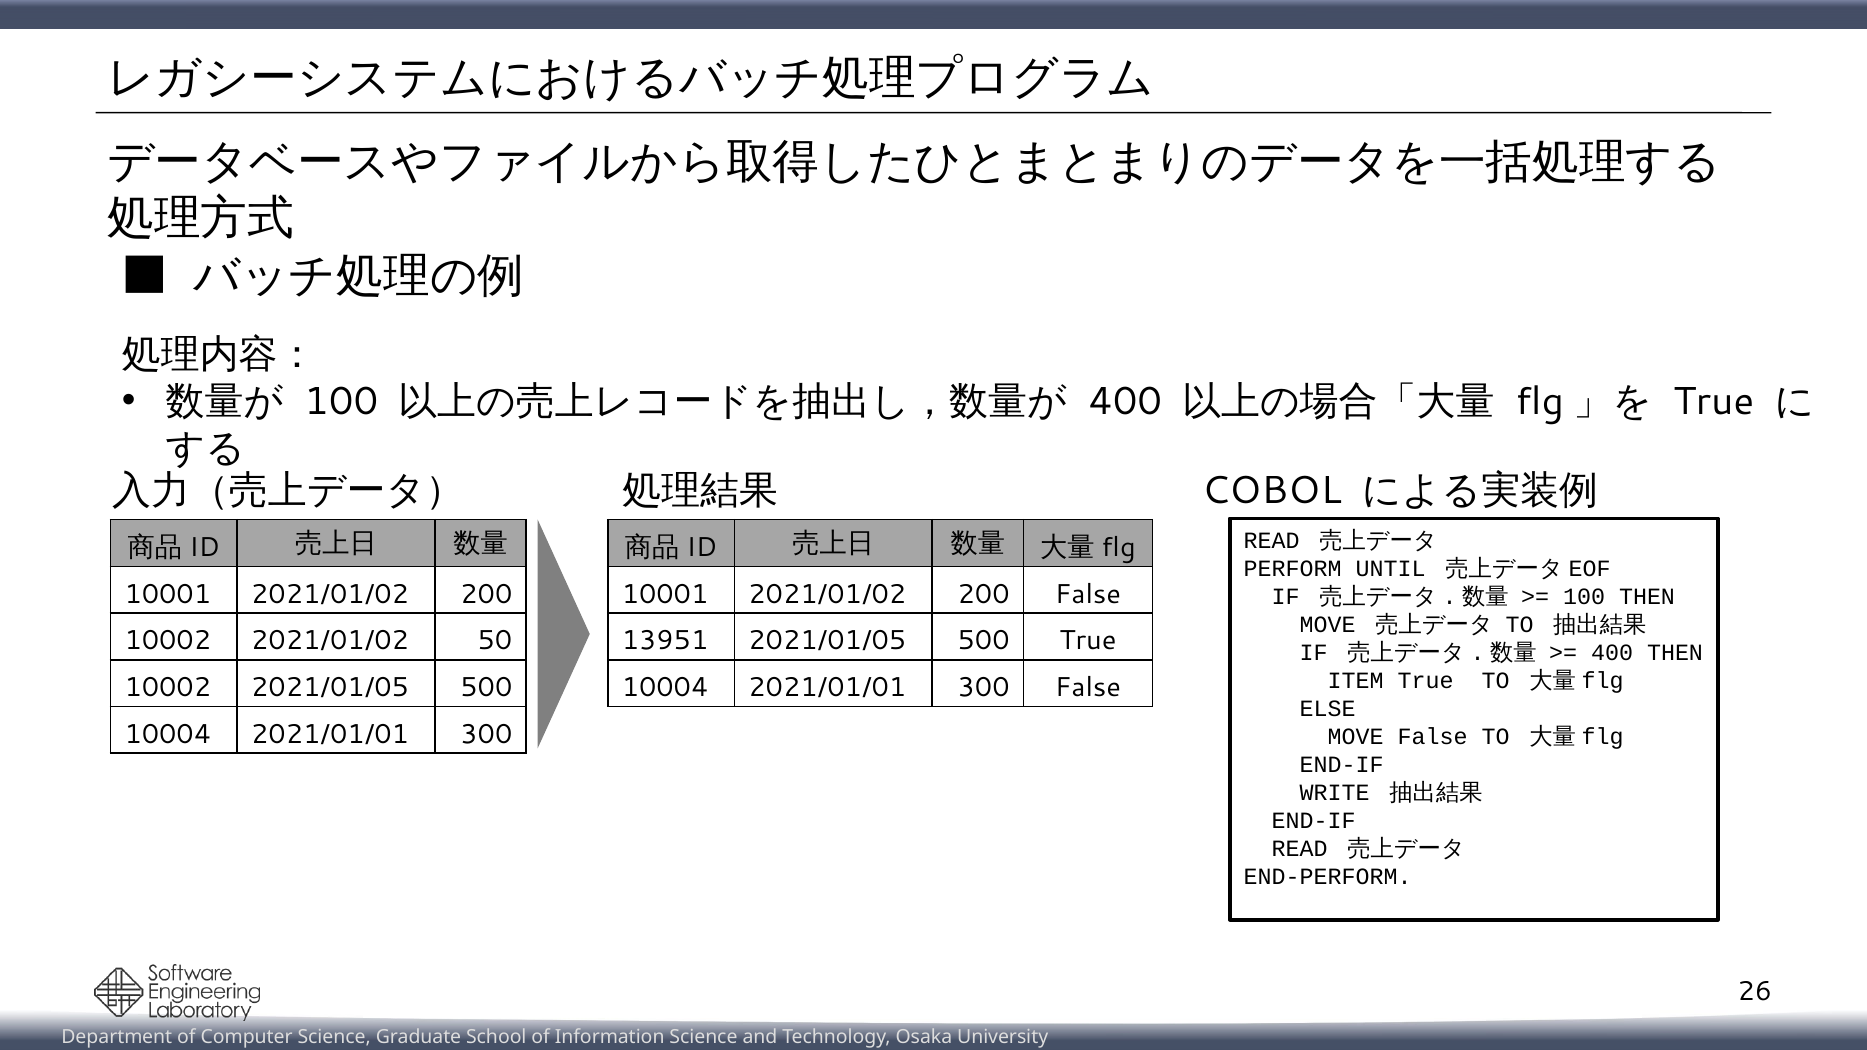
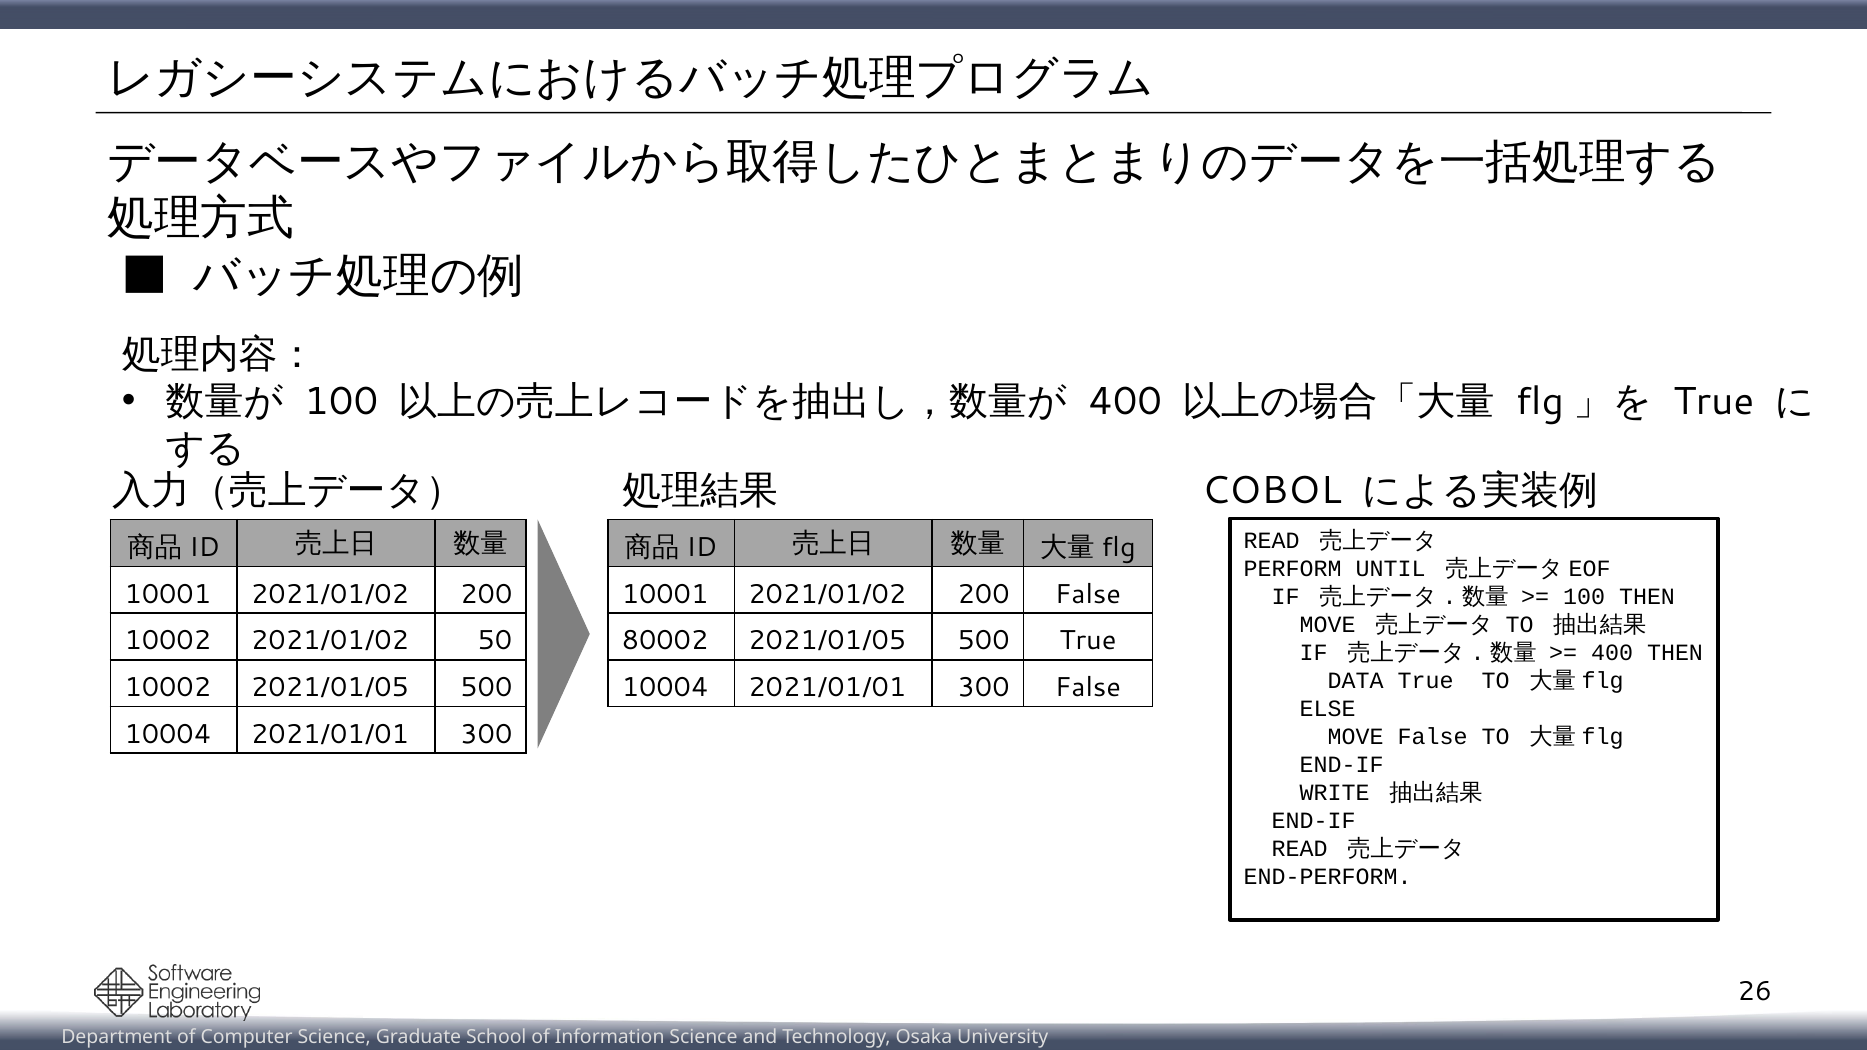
13951: 13951 -> 80002
ITEM: ITEM -> DATA
